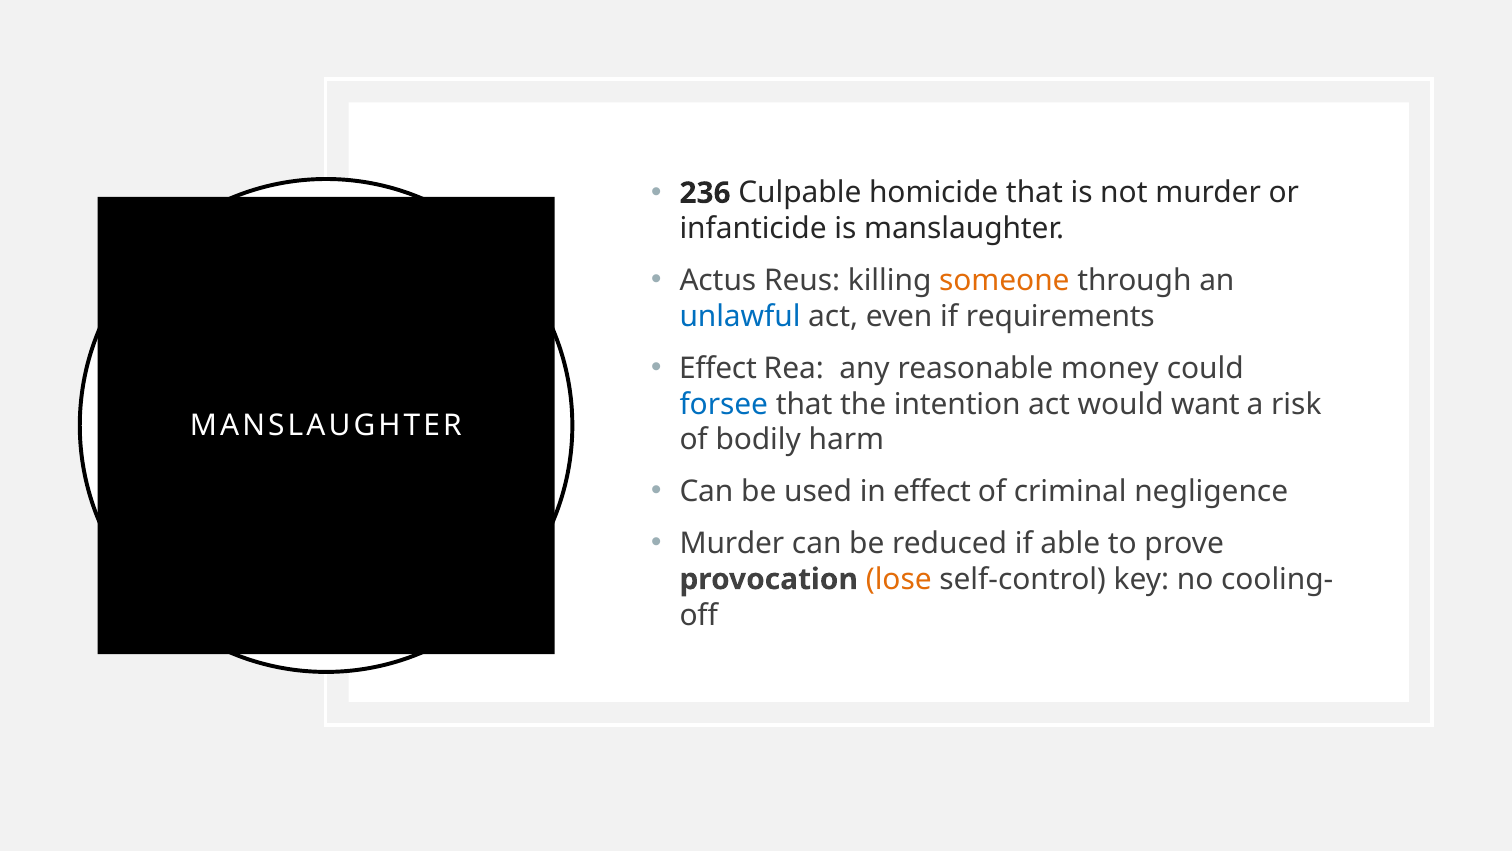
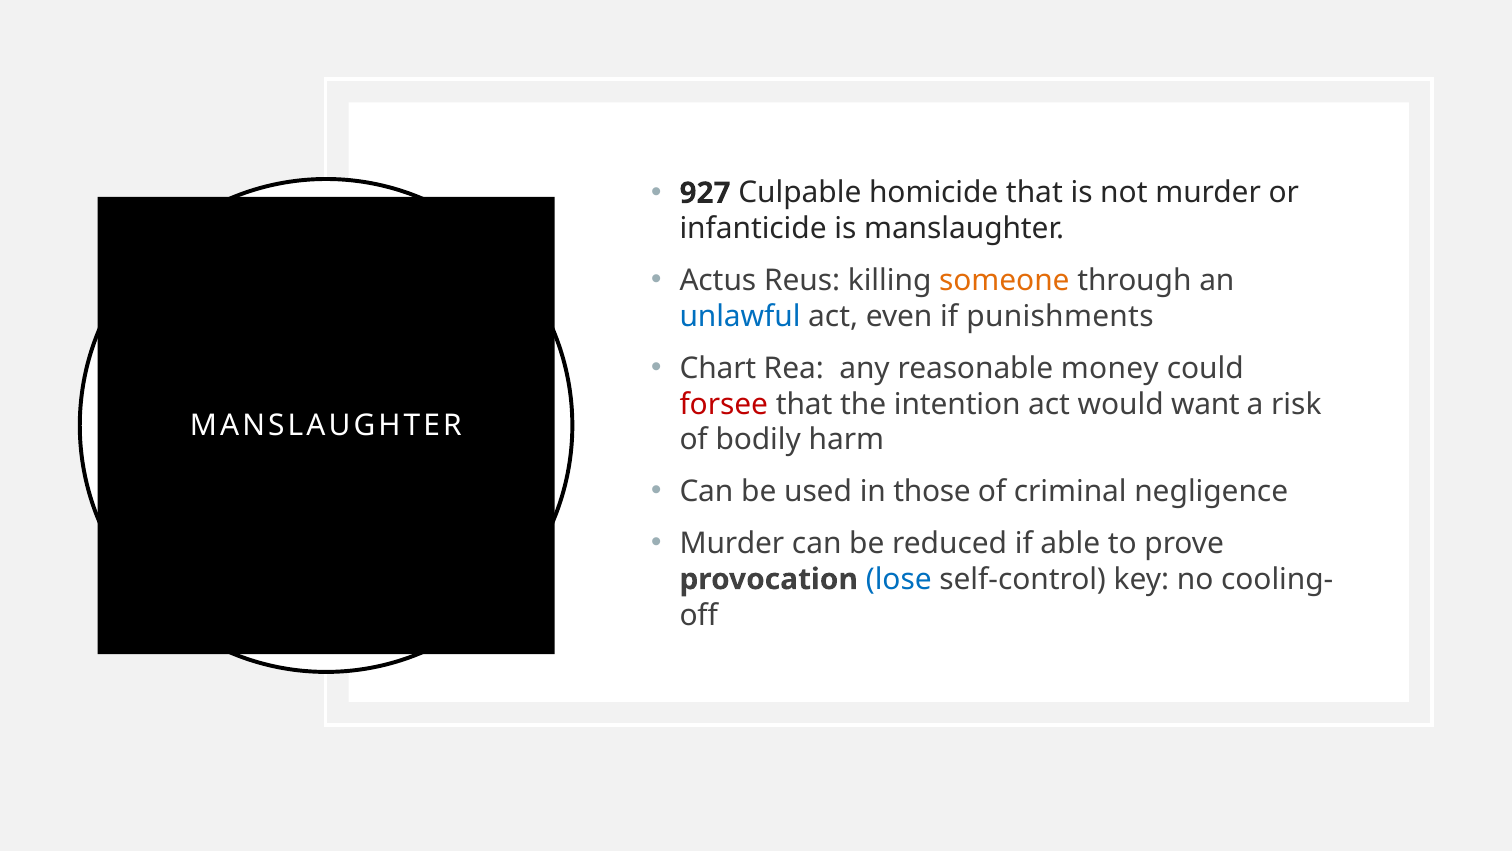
236: 236 -> 927
requirements: requirements -> punishments
Effect at (718, 368): Effect -> Chart
forsee colour: blue -> red
in effect: effect -> those
lose colour: orange -> blue
